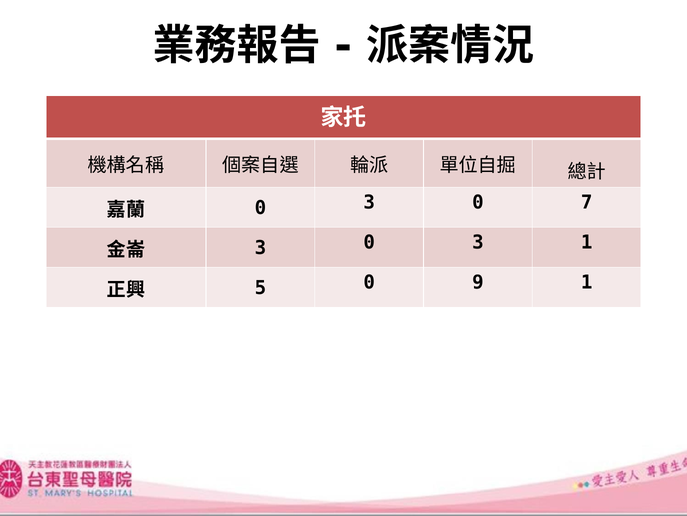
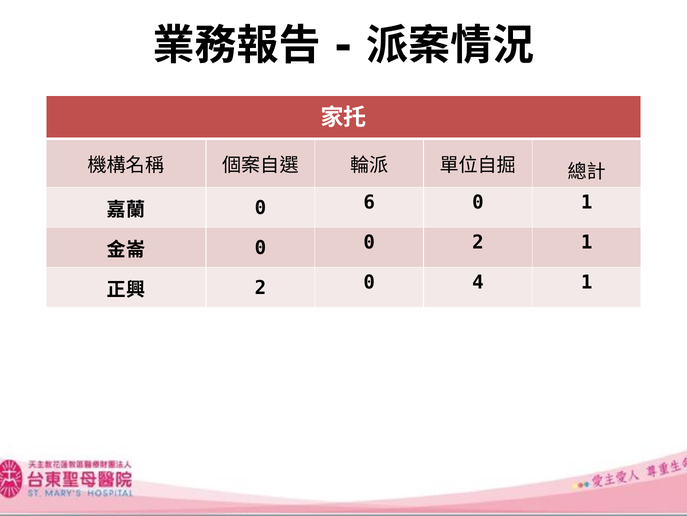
3 at (369, 202): 3 -> 6
0 7: 7 -> 1
3 at (260, 248): 3 -> 0
3 at (478, 242): 3 -> 2
5 at (260, 288): 5 -> 2
9: 9 -> 4
